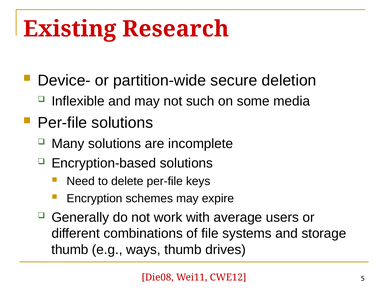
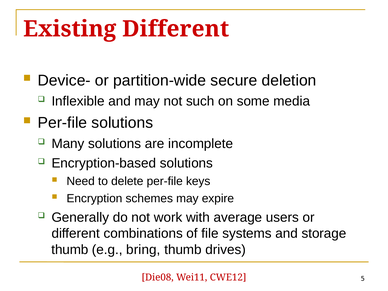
Existing Research: Research -> Different
ways: ways -> bring
